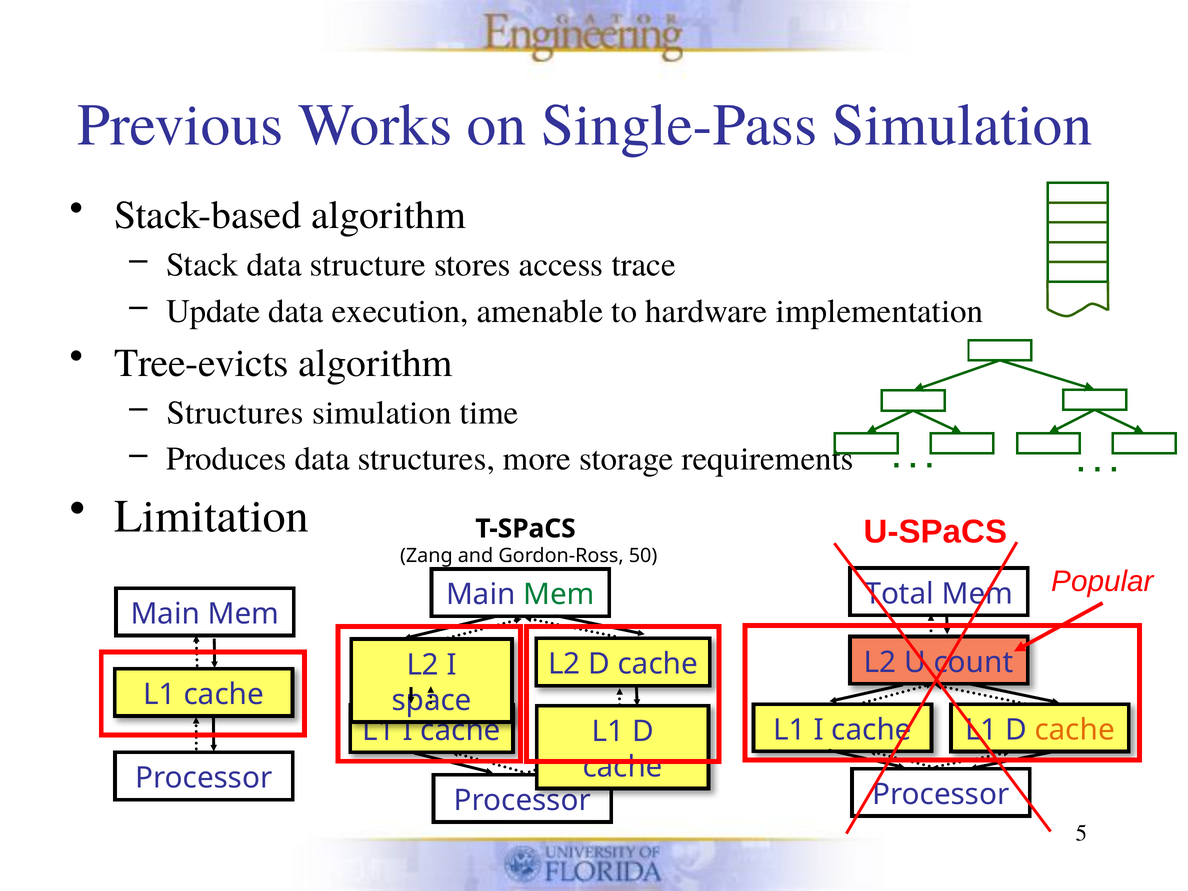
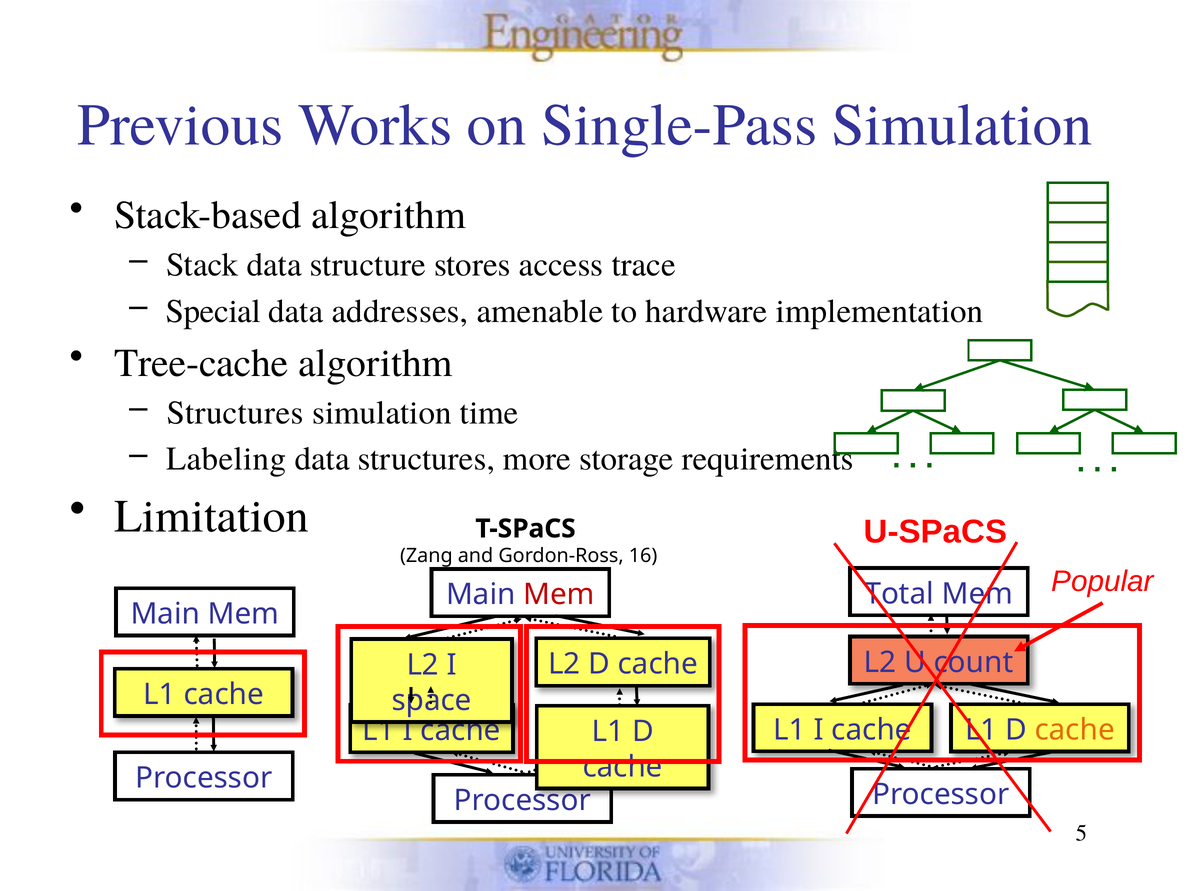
Update: Update -> Special
execution: execution -> addresses
Tree-evicts: Tree-evicts -> Tree-cache
Produces: Produces -> Labeling
50: 50 -> 16
Mem at (559, 595) colour: green -> red
